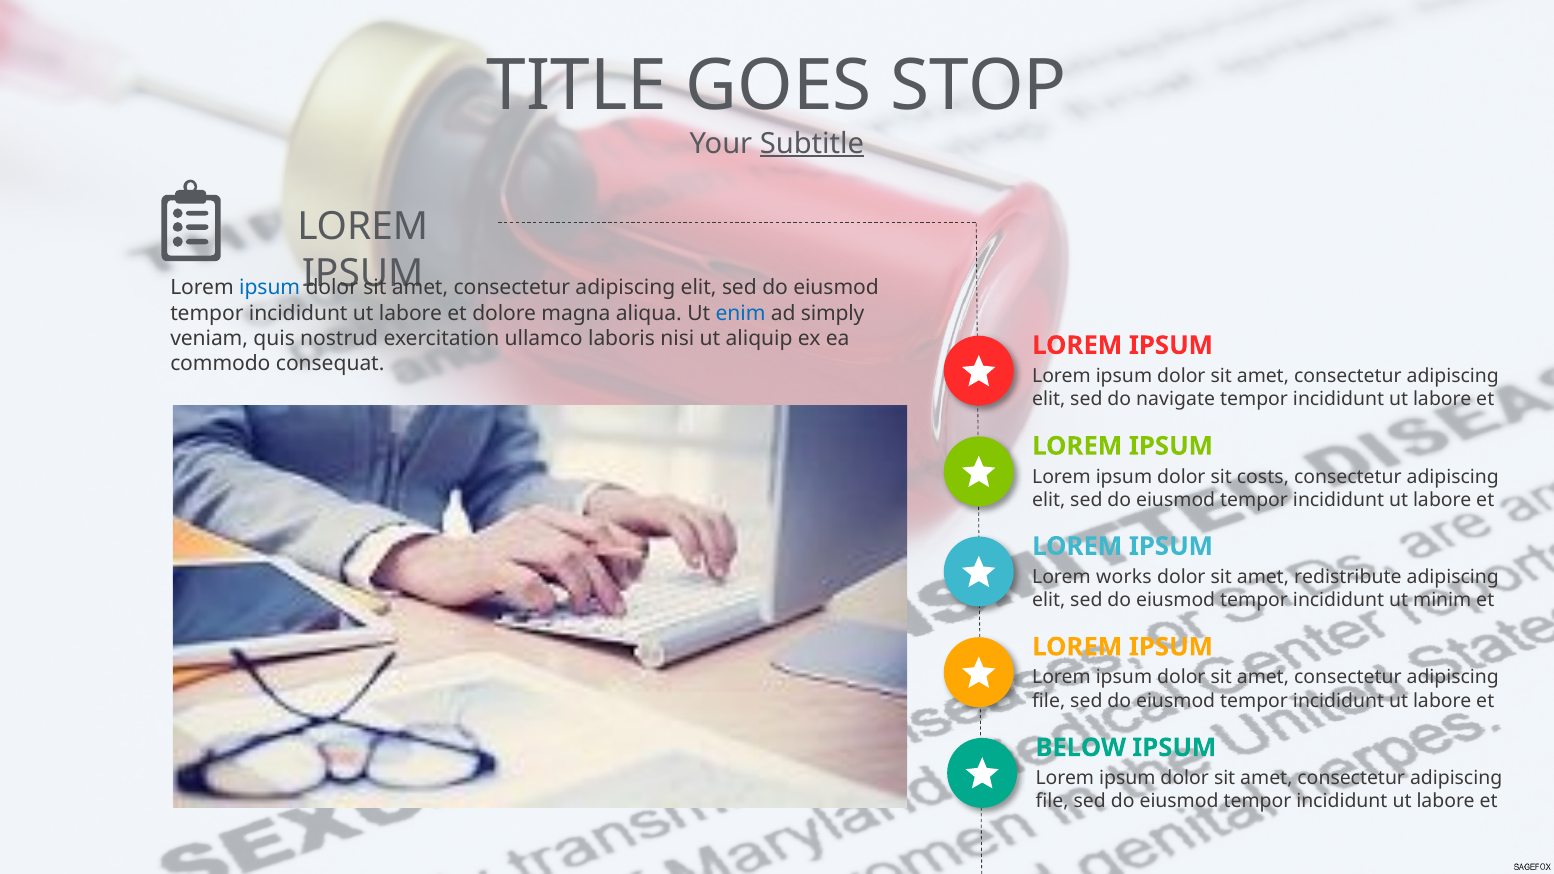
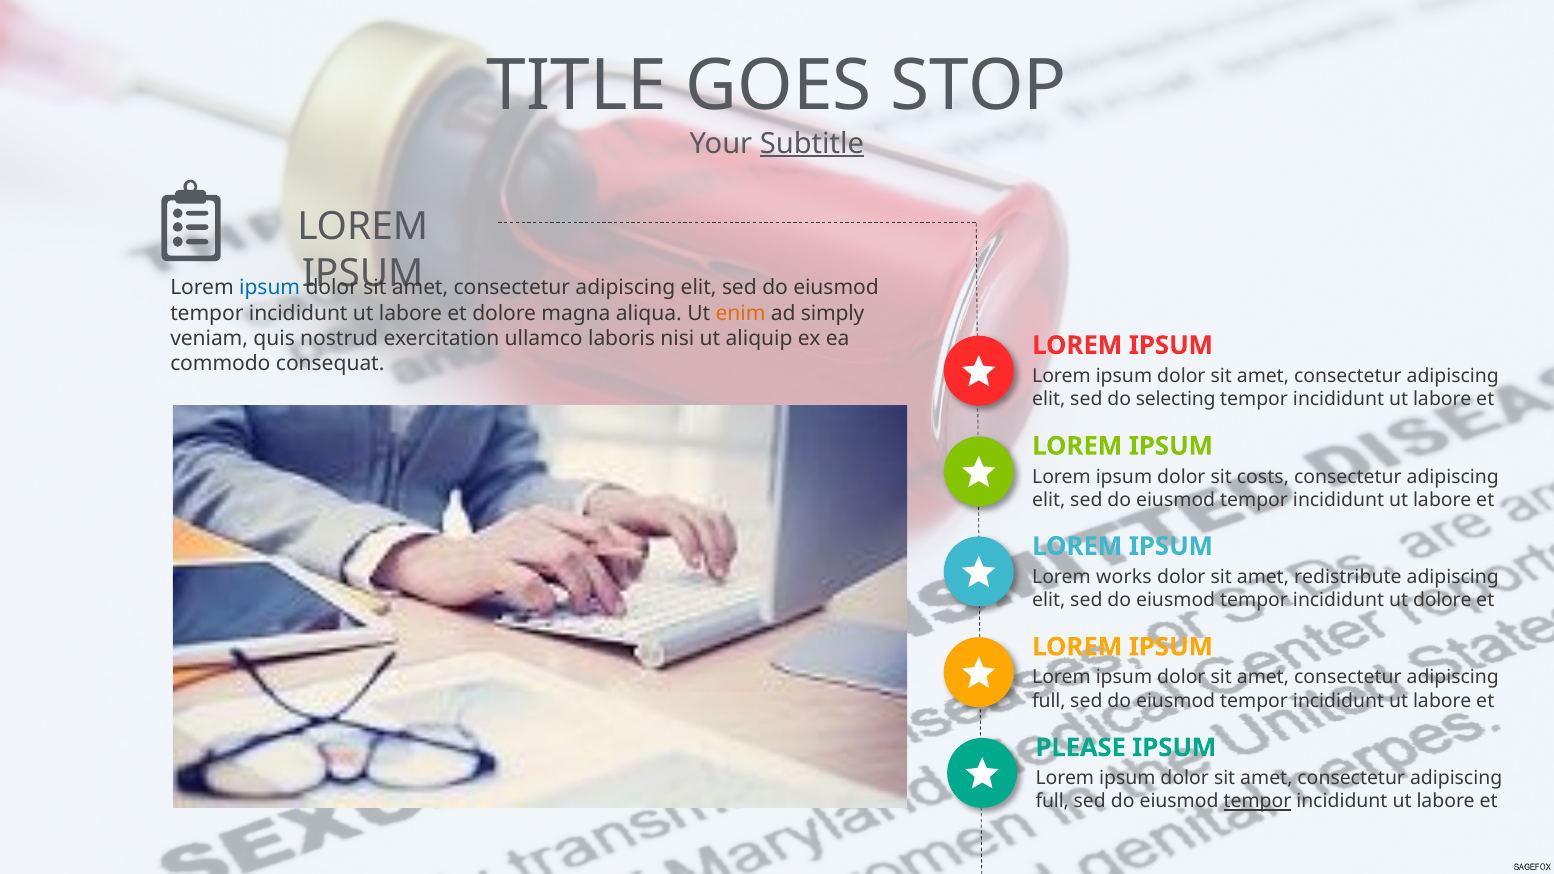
enim colour: blue -> orange
navigate: navigate -> selecting
ut minim: minim -> dolore
file at (1049, 701): file -> full
BELOW: BELOW -> PLEASE
file at (1052, 802): file -> full
tempor at (1258, 802) underline: none -> present
